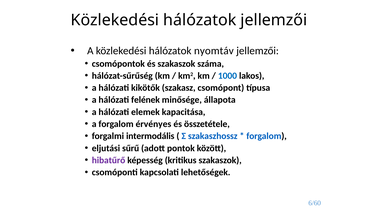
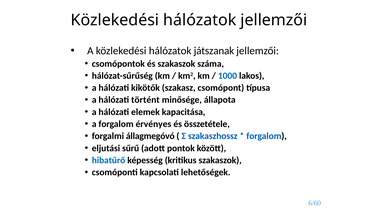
nyomtáv: nyomtáv -> játszanak
felének: felének -> történt
intermodális: intermodális -> állagmegóvó
hibatűrő colour: purple -> blue
